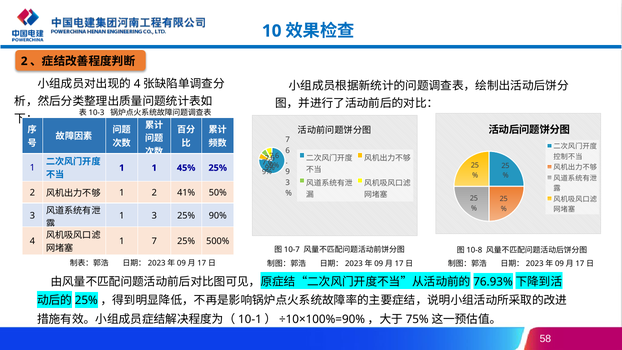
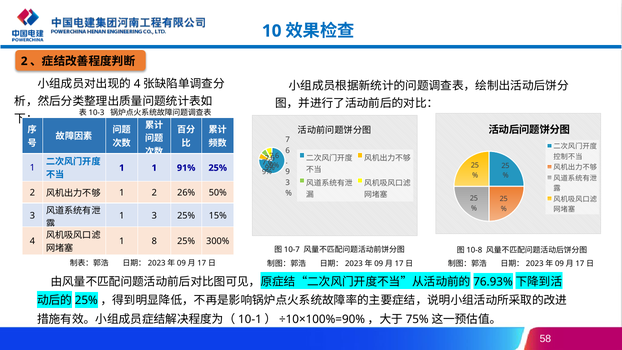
45%: 45% -> 91%
41%: 41% -> 26%
90%: 90% -> 15%
1 7: 7 -> 8
500%: 500% -> 300%
